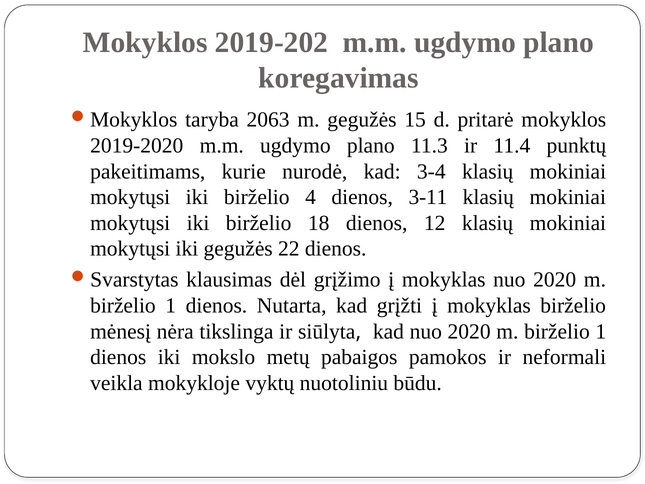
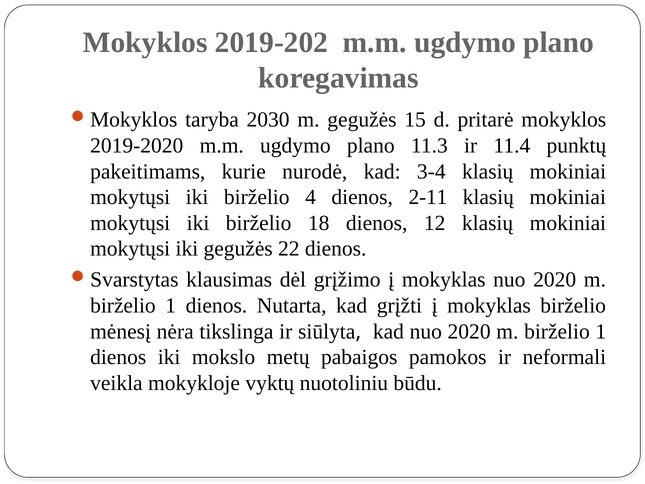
2063: 2063 -> 2030
3-11: 3-11 -> 2-11
